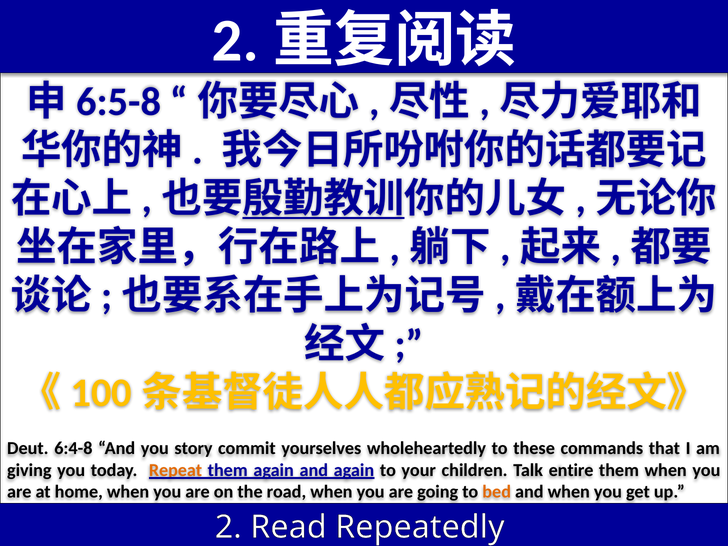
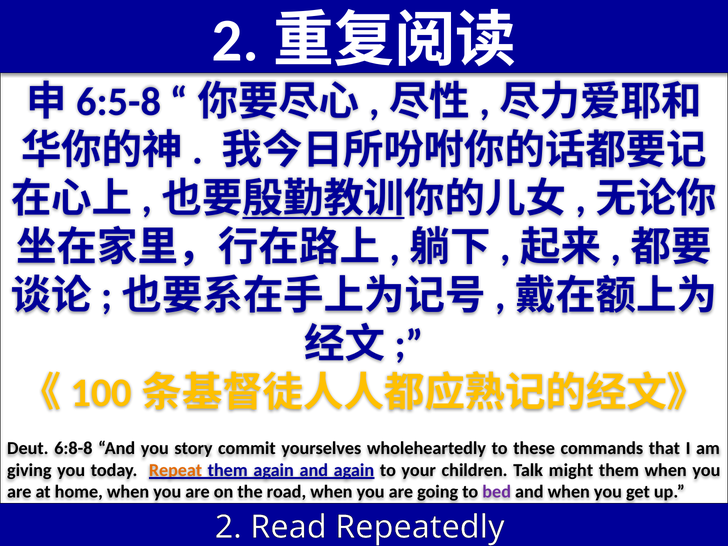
6:4-8: 6:4-8 -> 6:8-8
entire: entire -> might
bed colour: orange -> purple
